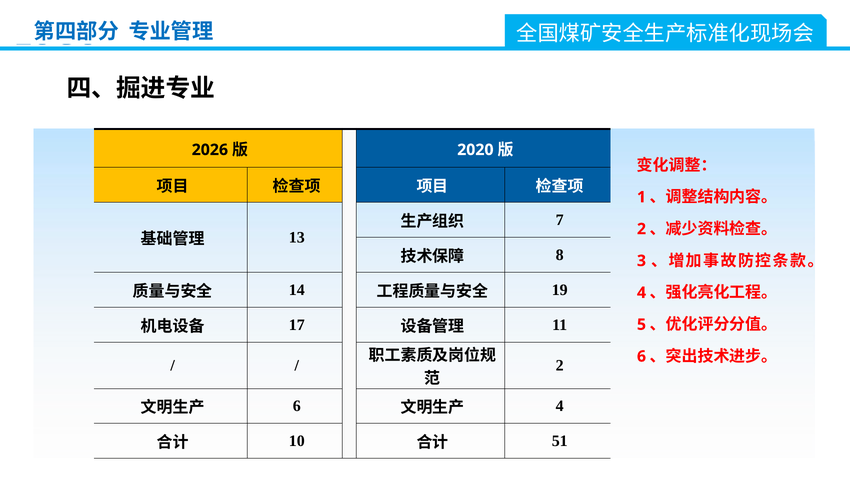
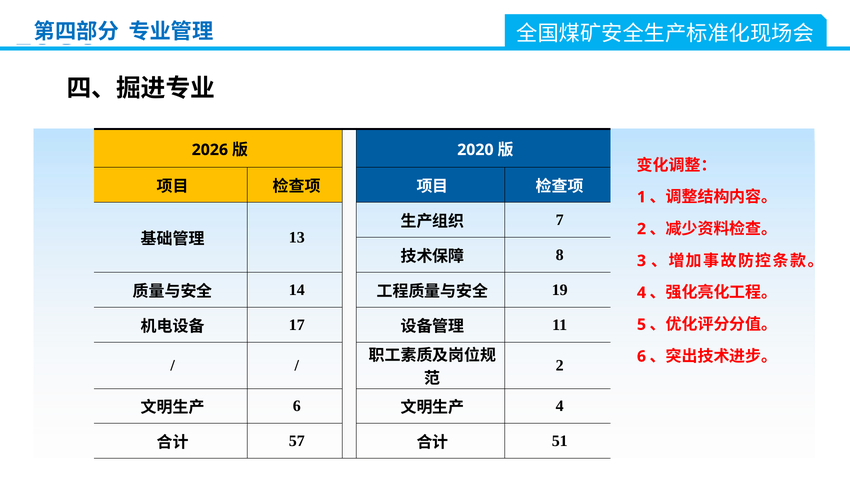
10: 10 -> 57
